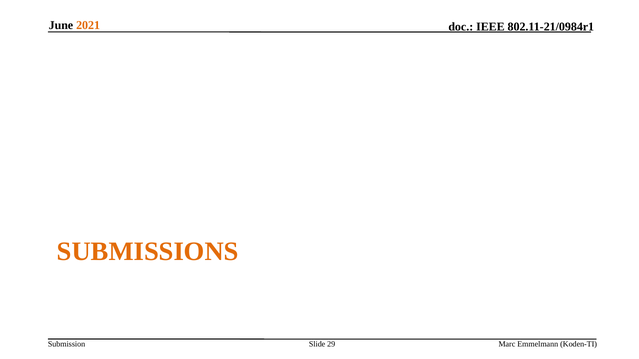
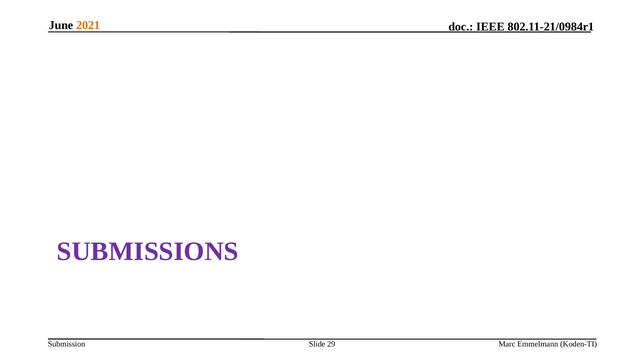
SUBMISSIONS colour: orange -> purple
